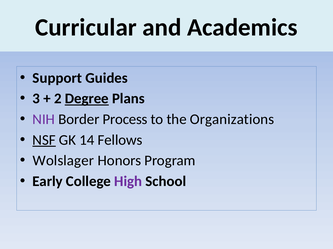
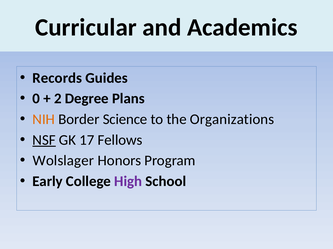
Support: Support -> Records
3: 3 -> 0
Degree underline: present -> none
NIH colour: purple -> orange
Process: Process -> Science
14: 14 -> 17
